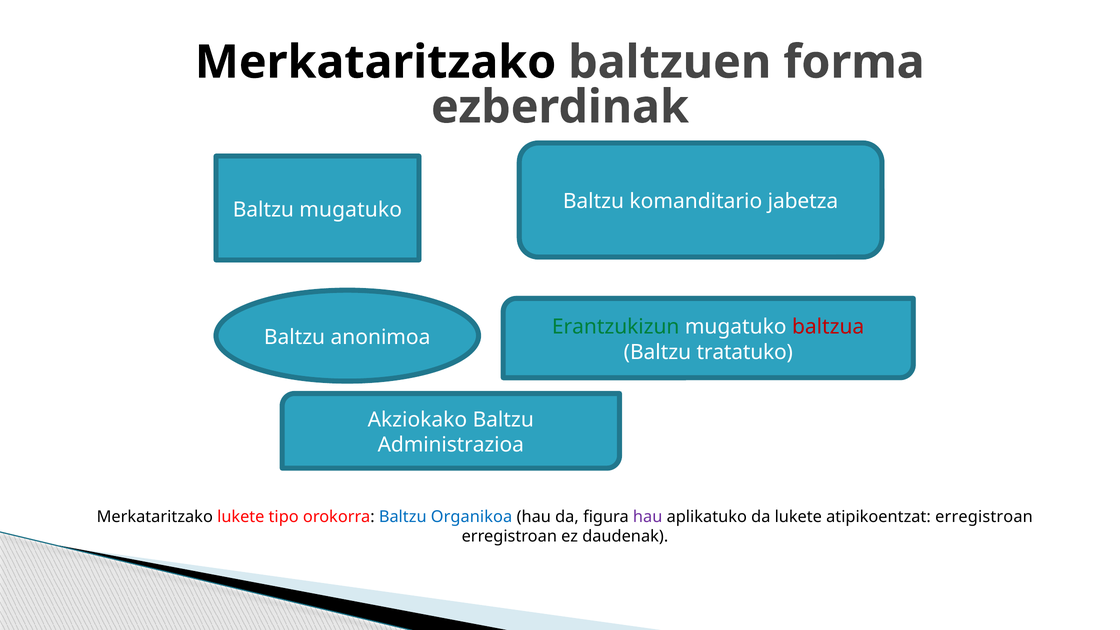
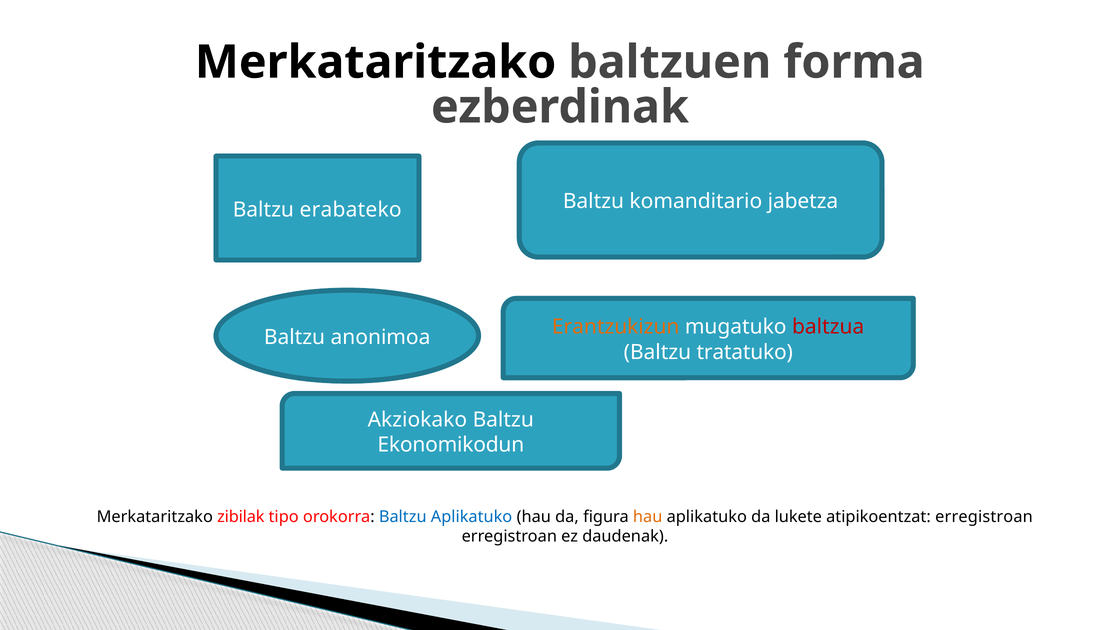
Baltzu mugatuko: mugatuko -> erabateko
Erantzukizun colour: green -> orange
Administrazioa: Administrazioa -> Ekonomikodun
Merkataritzako lukete: lukete -> zibilak
Baltzu Organikoa: Organikoa -> Aplikatuko
hau at (648, 517) colour: purple -> orange
